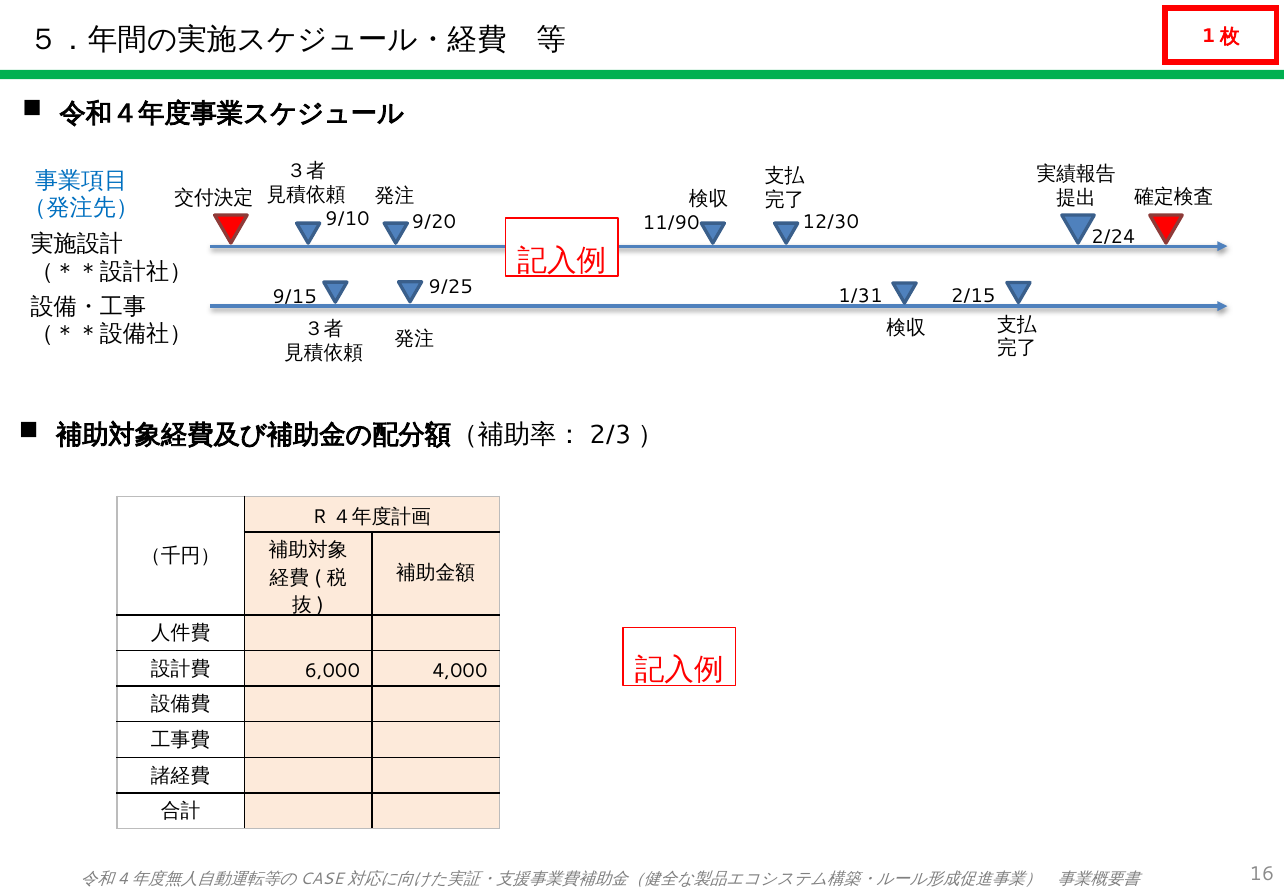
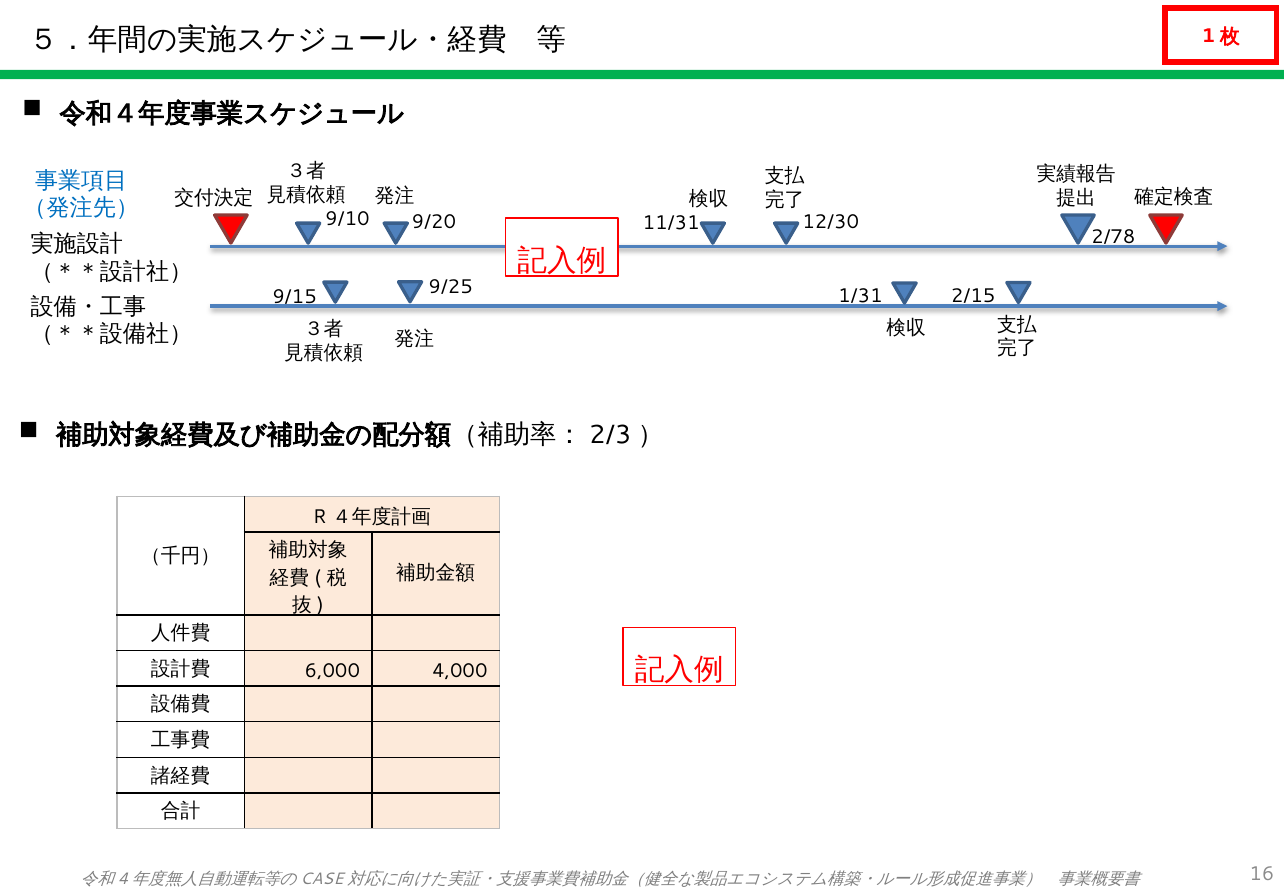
11/90: 11/90 -> 11/31
2/24: 2/24 -> 2/78
